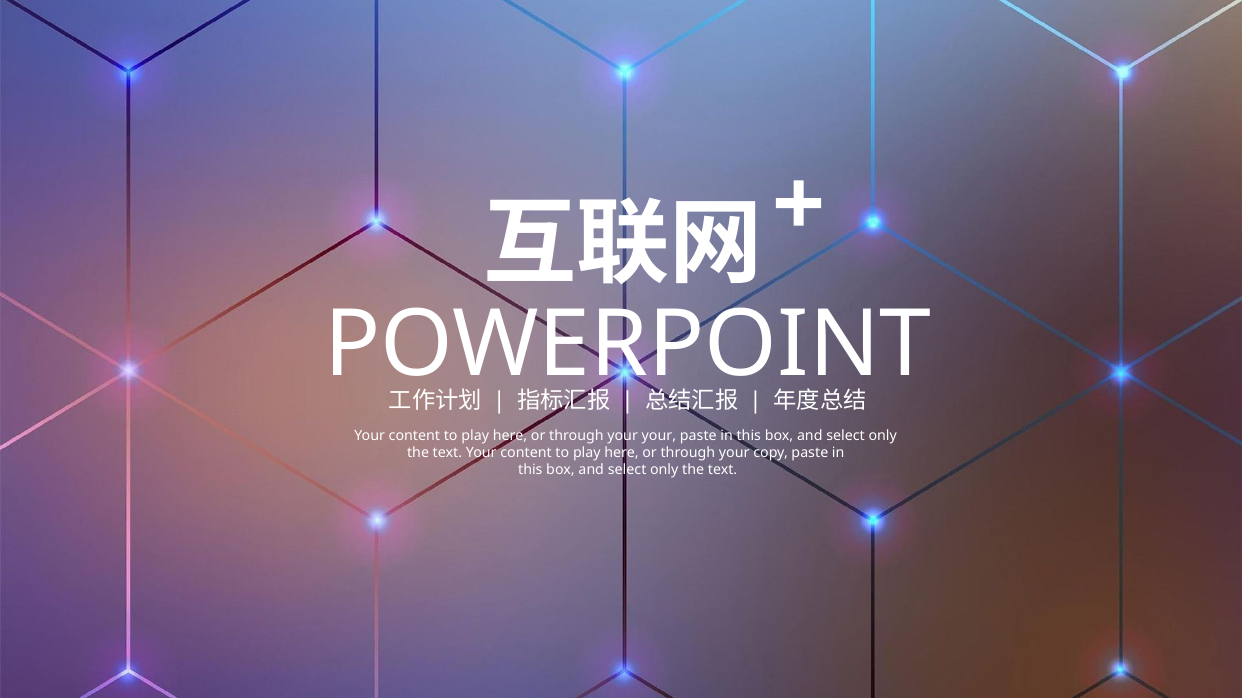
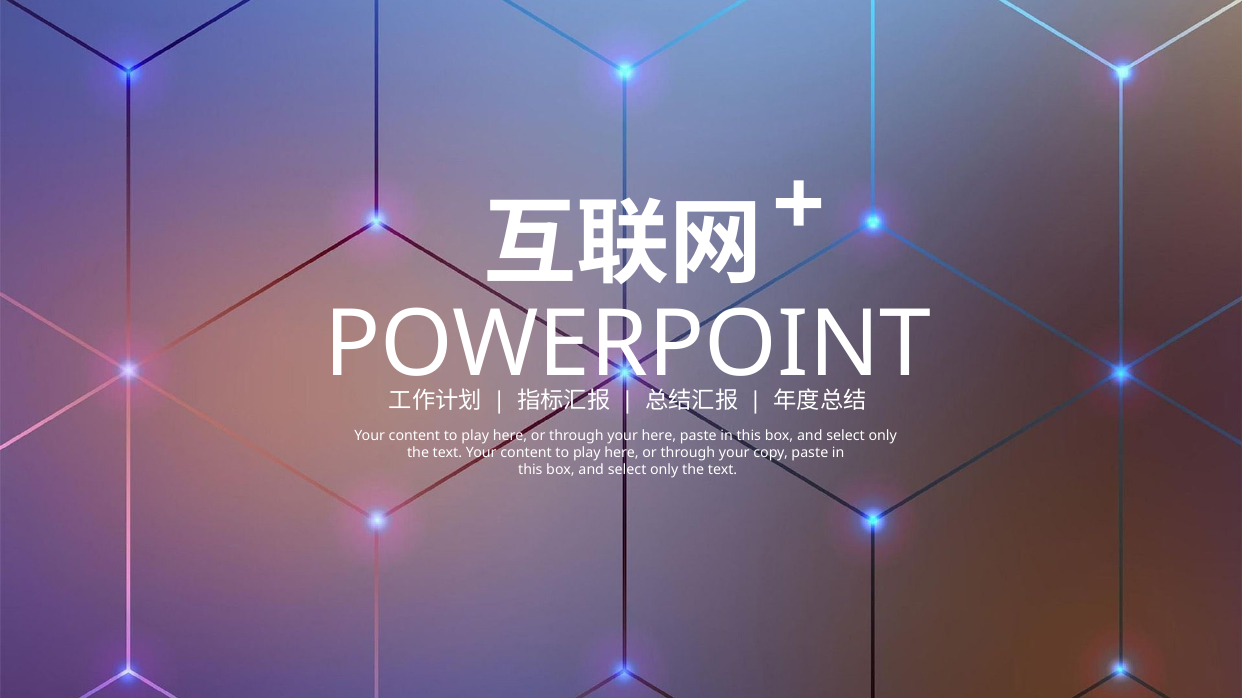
your your: your -> here
